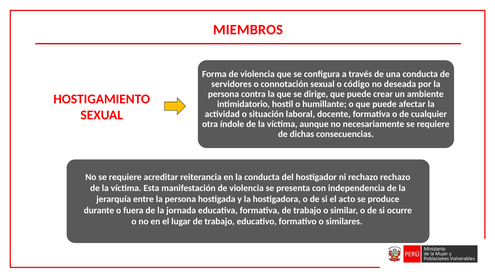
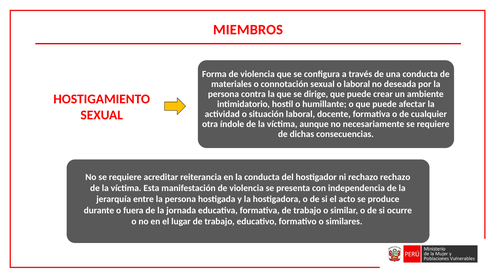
servidores: servidores -> materiales
o código: código -> laboral
